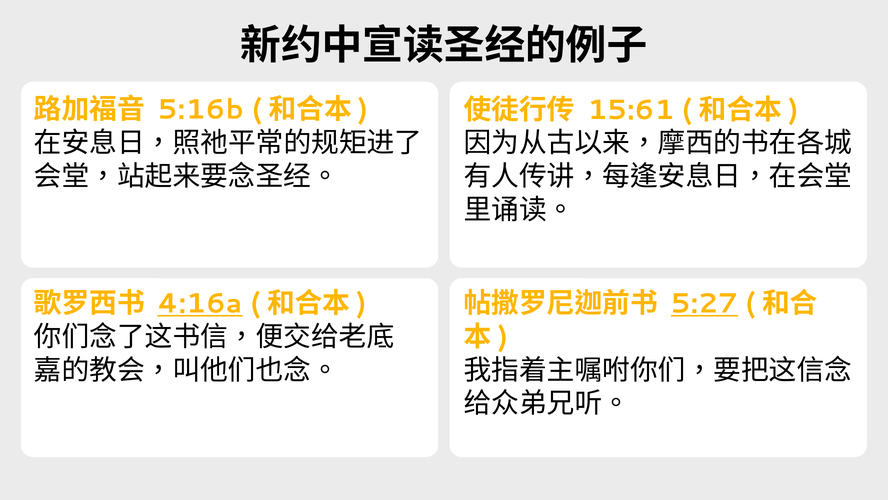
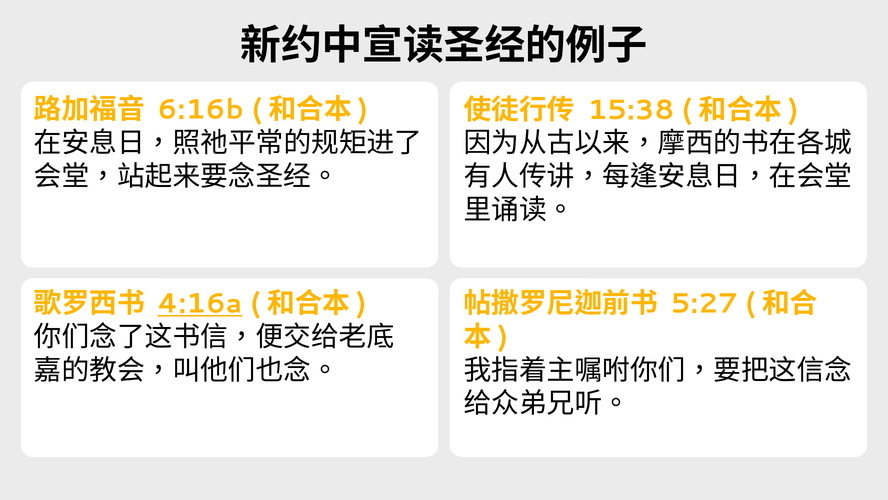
5:16b: 5:16b -> 6:16b
15:61: 15:61 -> 15:38
5:27 underline: present -> none
